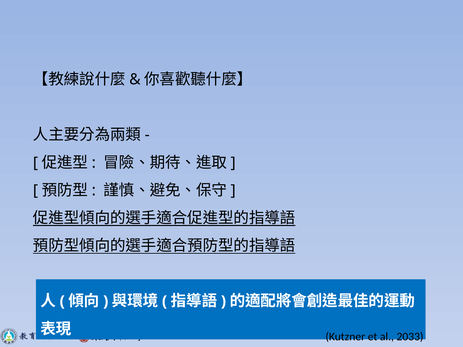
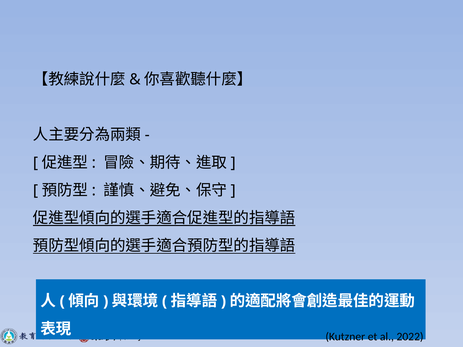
2033: 2033 -> 2022
